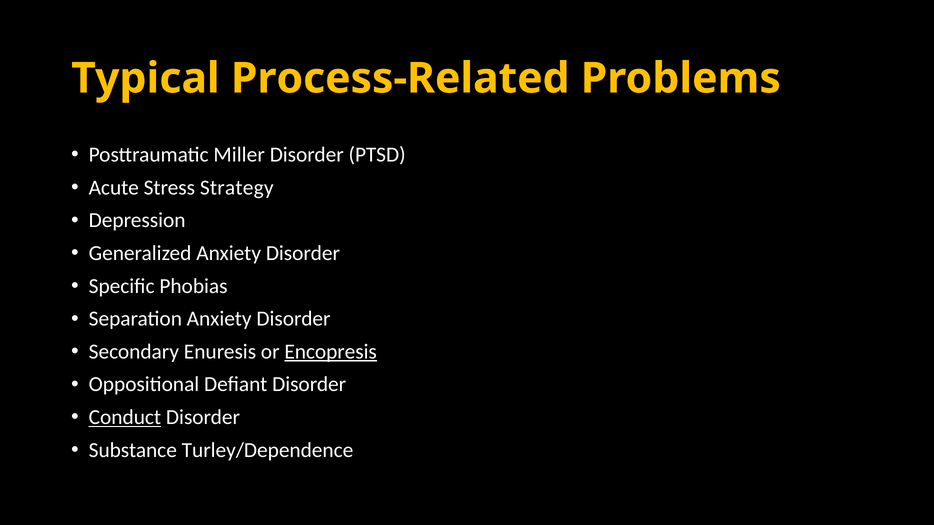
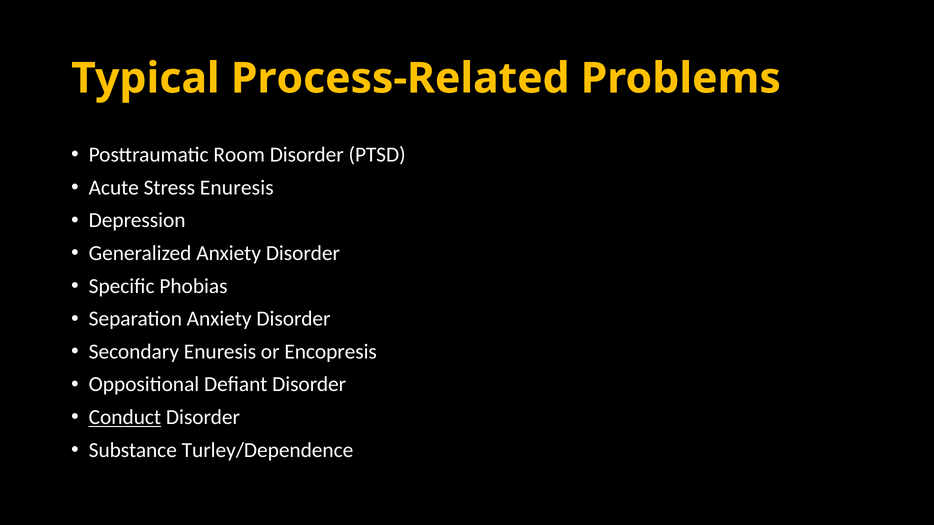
Miller: Miller -> Room
Stress Strategy: Strategy -> Enuresis
Encopresis underline: present -> none
